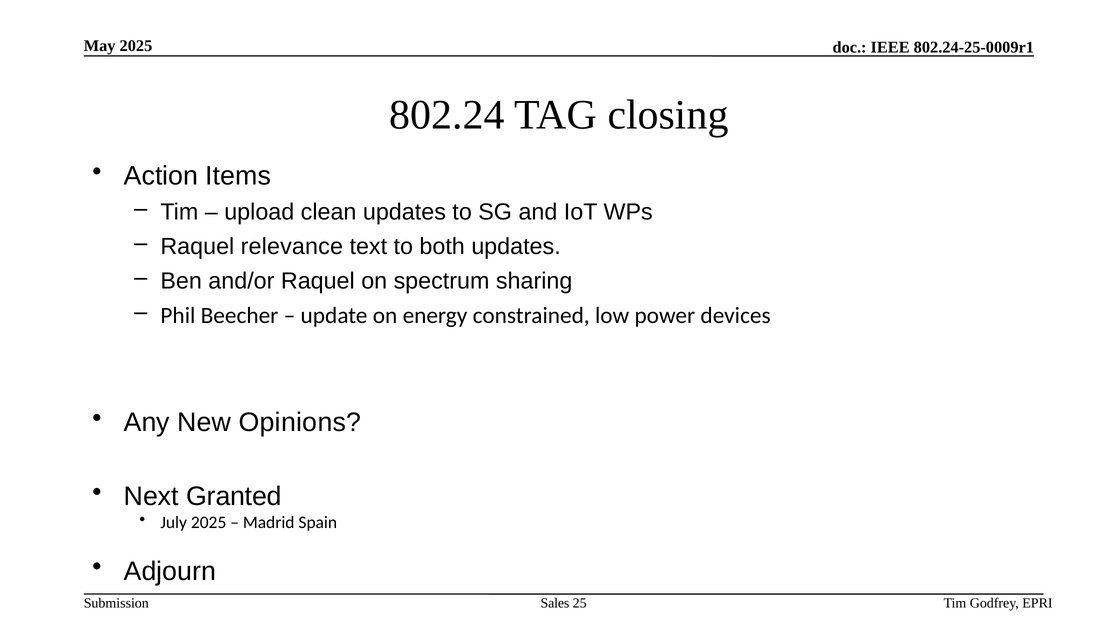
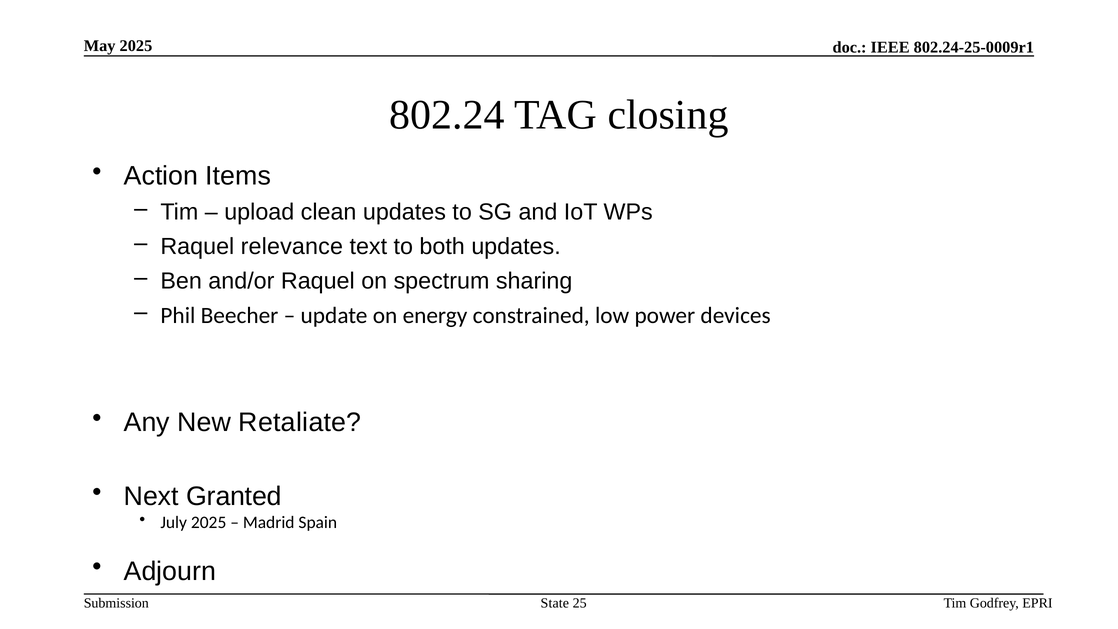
Opinions: Opinions -> Retaliate
Sales: Sales -> State
